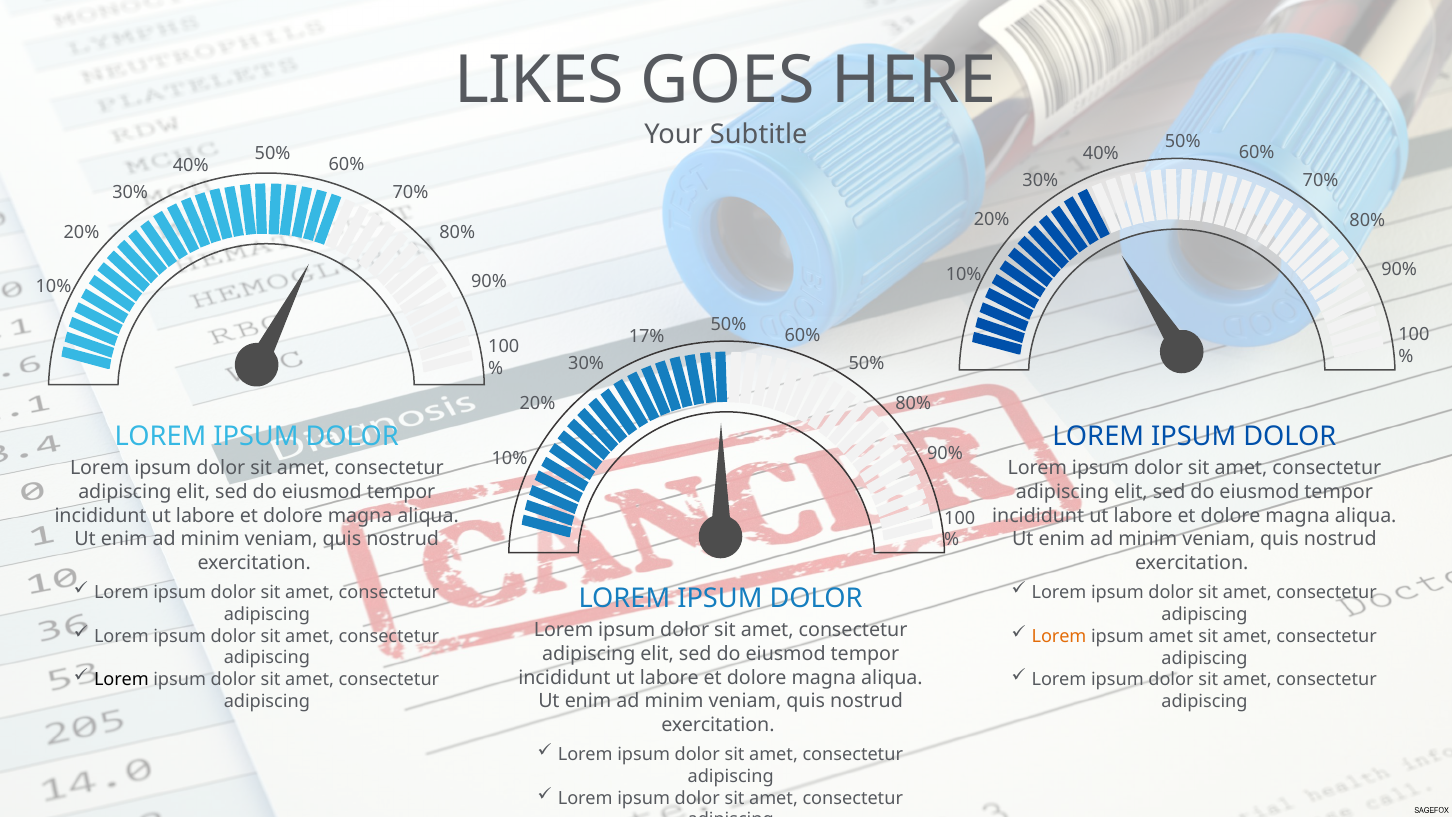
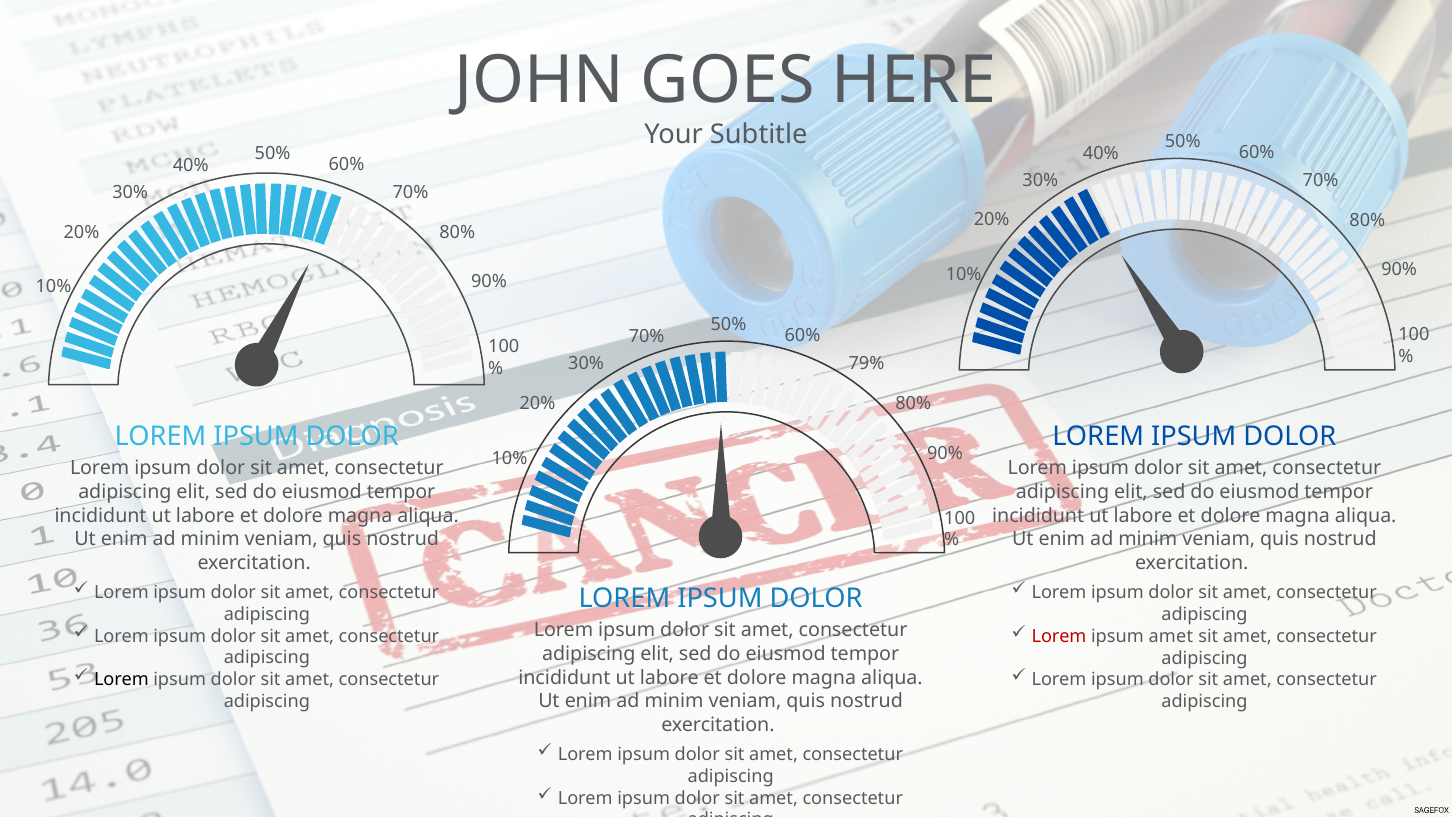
LIKES: LIKES -> JOHN
17% at (647, 337): 17% -> 70%
50% at (866, 364): 50% -> 79%
Lorem at (1059, 636) colour: orange -> red
